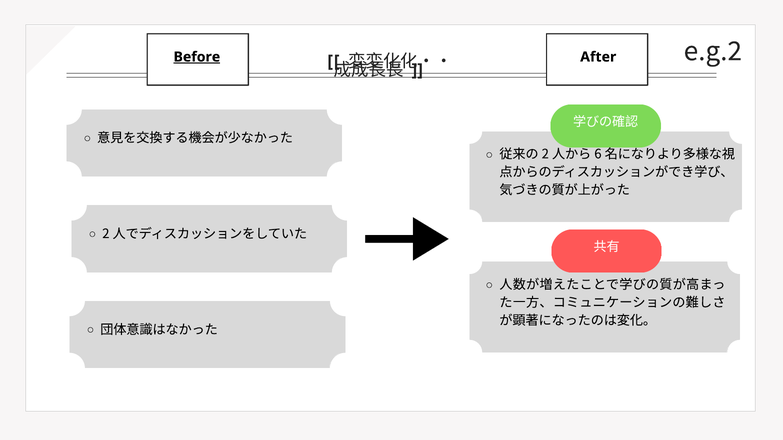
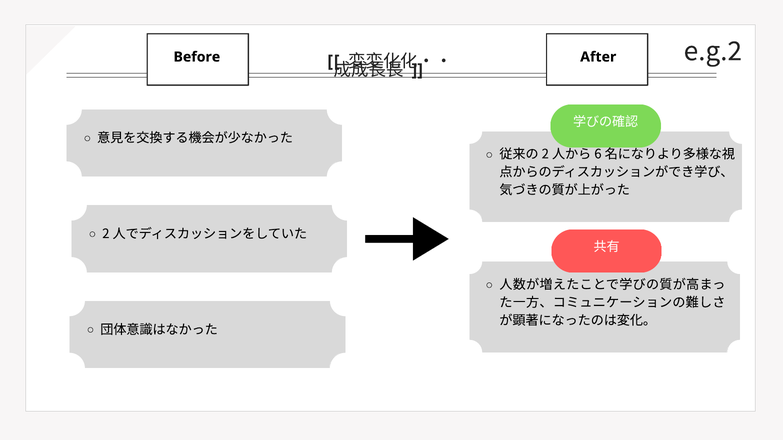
Before underline: present -> none
